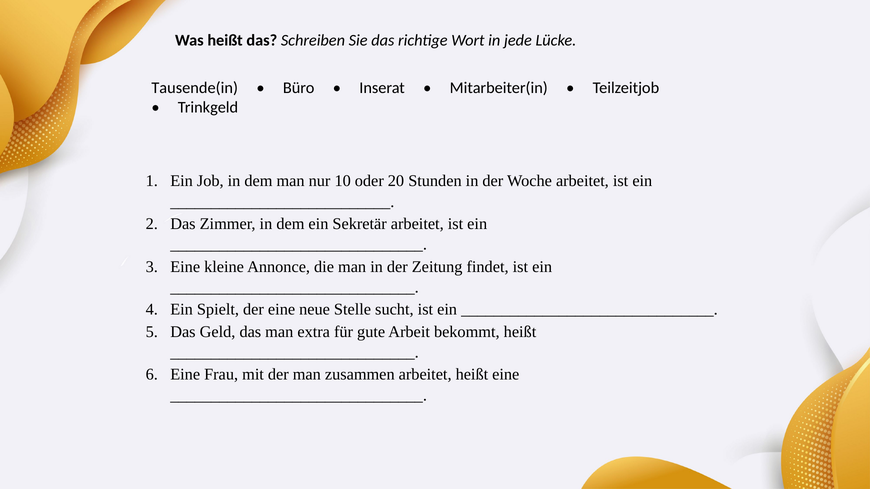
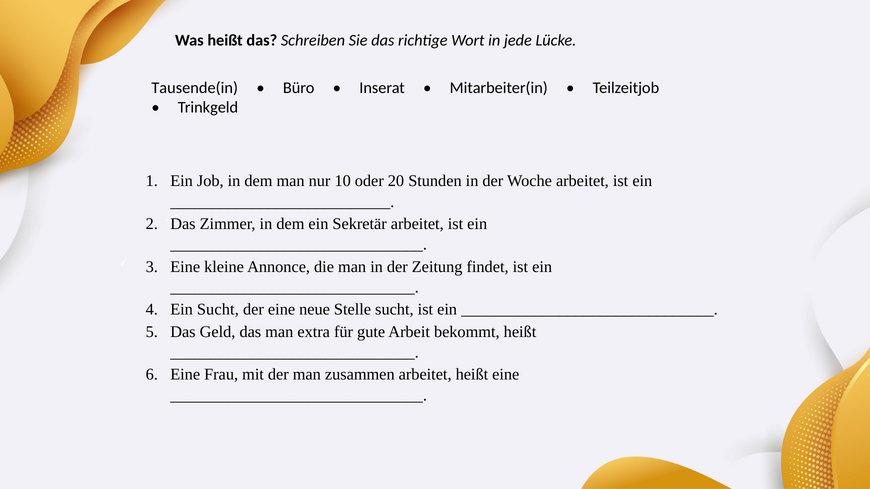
Ein Spielt: Spielt -> Sucht
